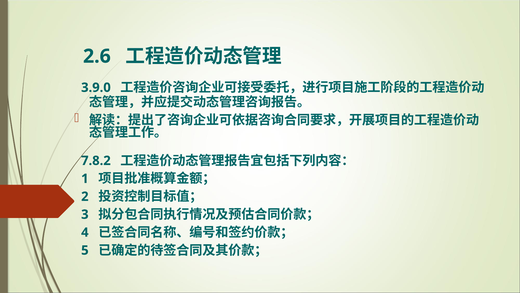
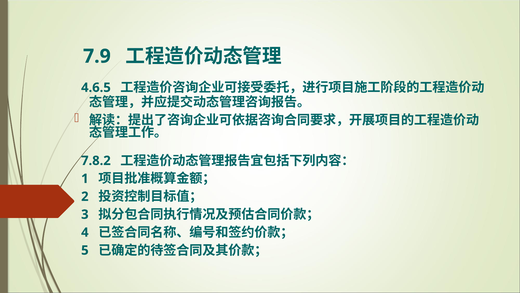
2.6: 2.6 -> 7.9
3.9.0: 3.9.0 -> 4.6.5
